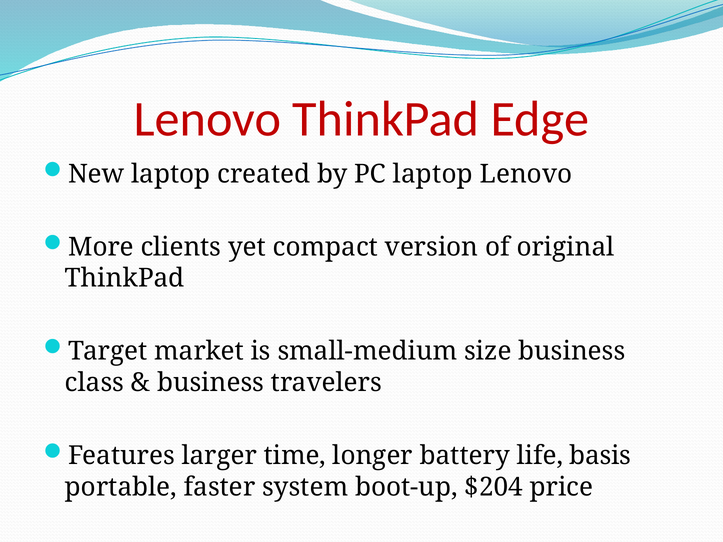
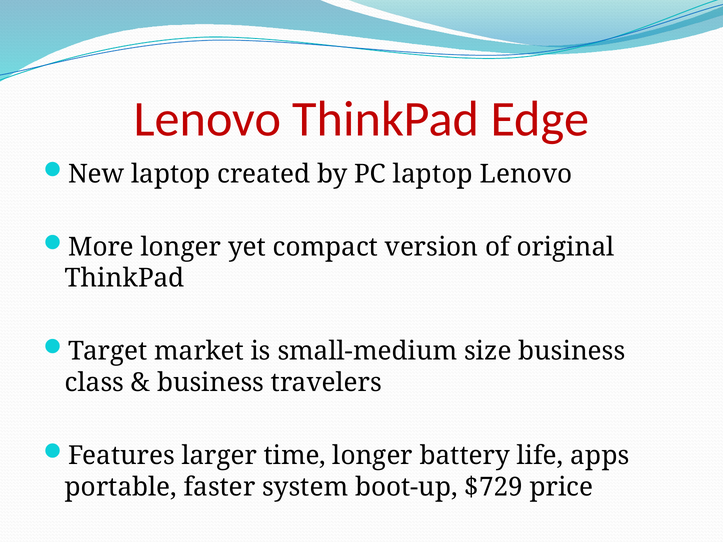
More clients: clients -> longer
basis: basis -> apps
$204: $204 -> $729
